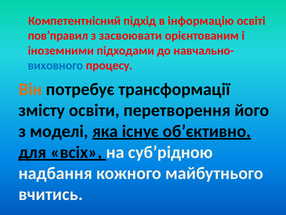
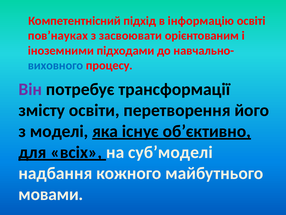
пов’правил: пов’правил -> пов’науках
Він colour: orange -> purple
суб’рідною: суб’рідною -> суб’моделі
вчитись: вчитись -> мовами
